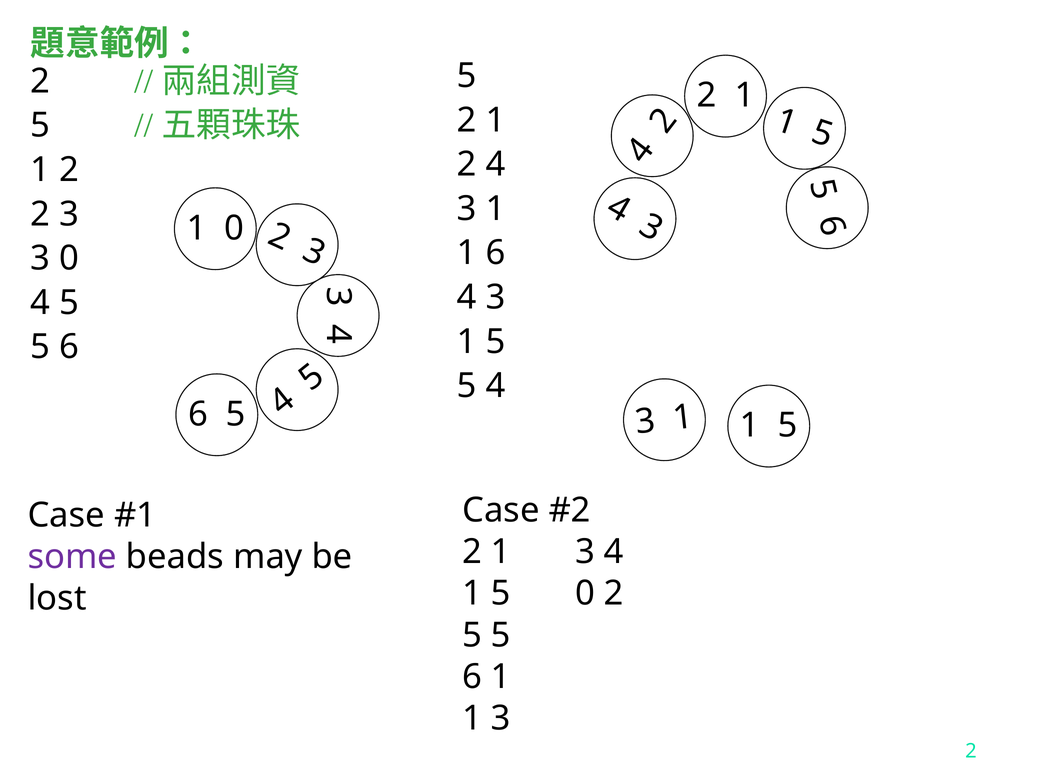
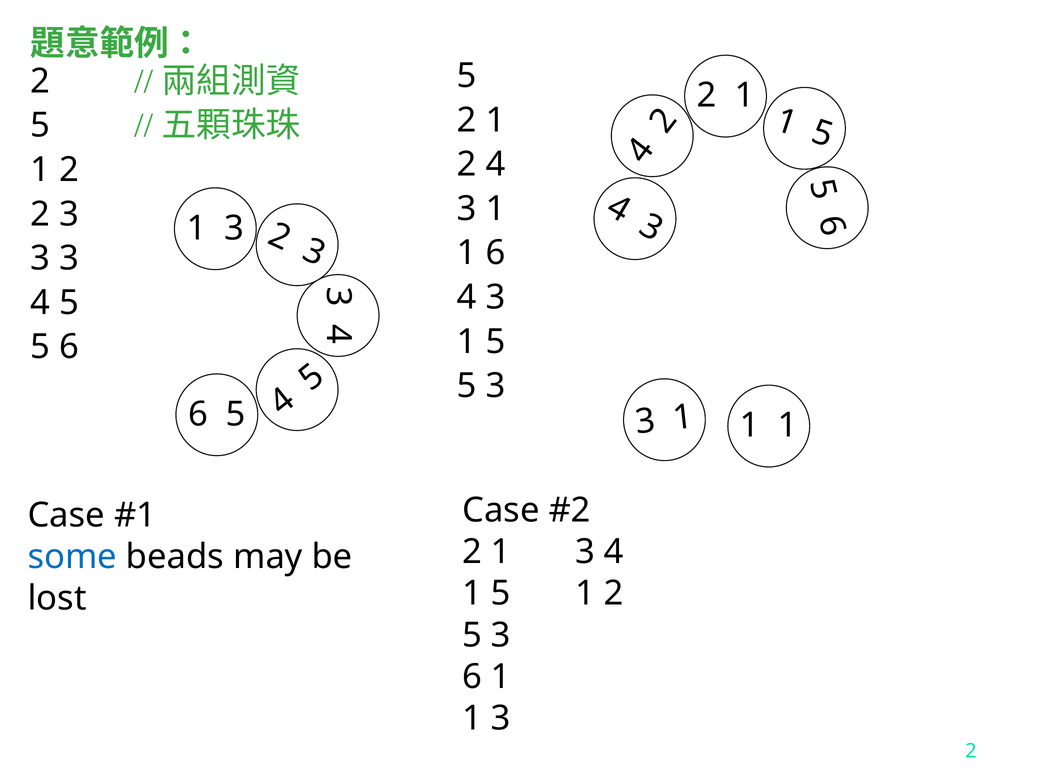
0 at (234, 228): 0 -> 3
0 at (69, 259): 0 -> 3
4 at (496, 386): 4 -> 3
5 at (788, 426): 5 -> 1
some colour: purple -> blue
5 0: 0 -> 1
5 at (501, 635): 5 -> 3
